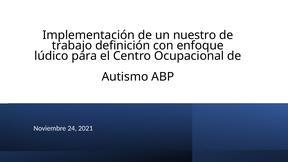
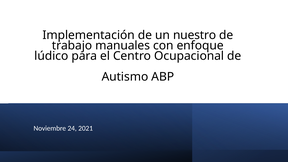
definición: definición -> manuales
